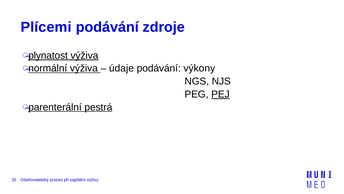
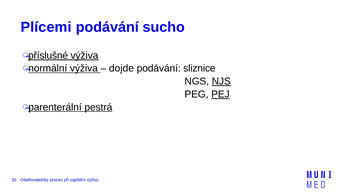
zdroje: zdroje -> sucho
plynatost: plynatost -> příslušné
údaje: údaje -> dojde
výkony: výkony -> sliznice
NJS underline: none -> present
